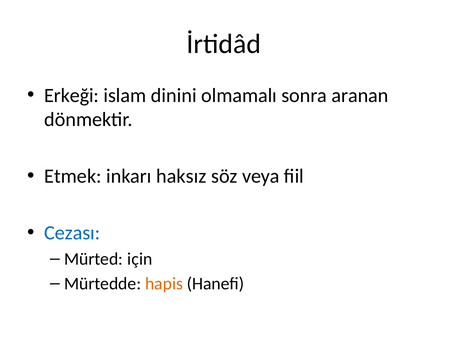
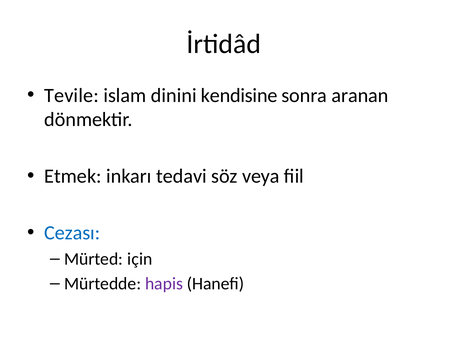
Erkeği: Erkeği -> Tevile
olmamalı: olmamalı -> kendisine
haksız: haksız -> tedavi
hapis colour: orange -> purple
